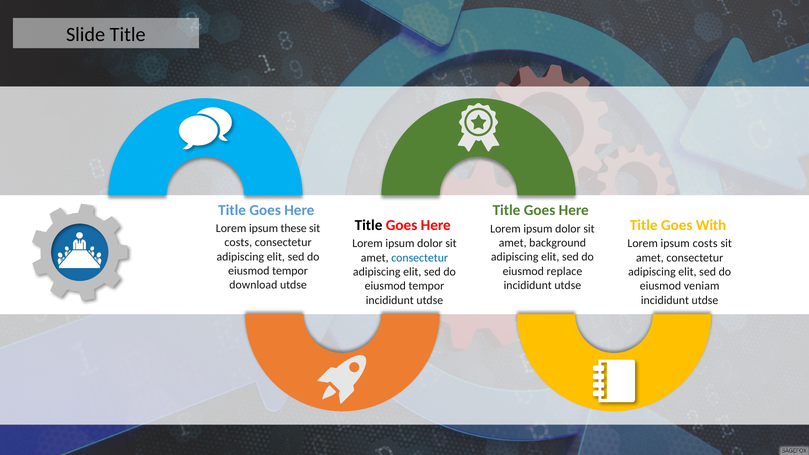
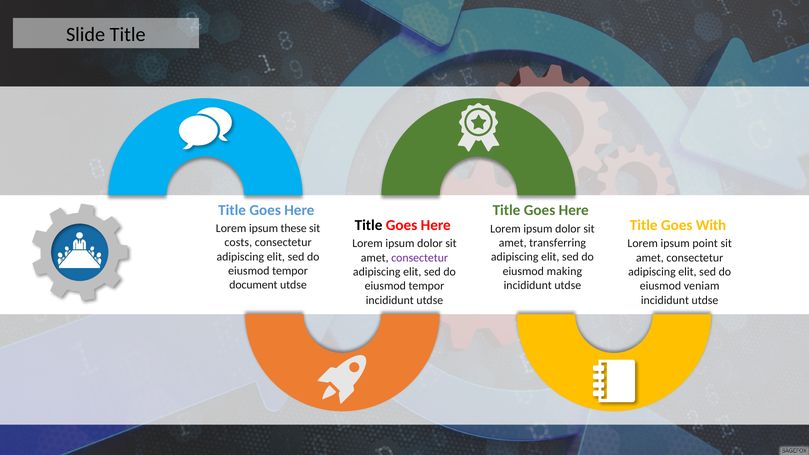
background: background -> transferring
ipsum costs: costs -> point
consectetur at (420, 258) colour: blue -> purple
replace: replace -> making
download: download -> document
